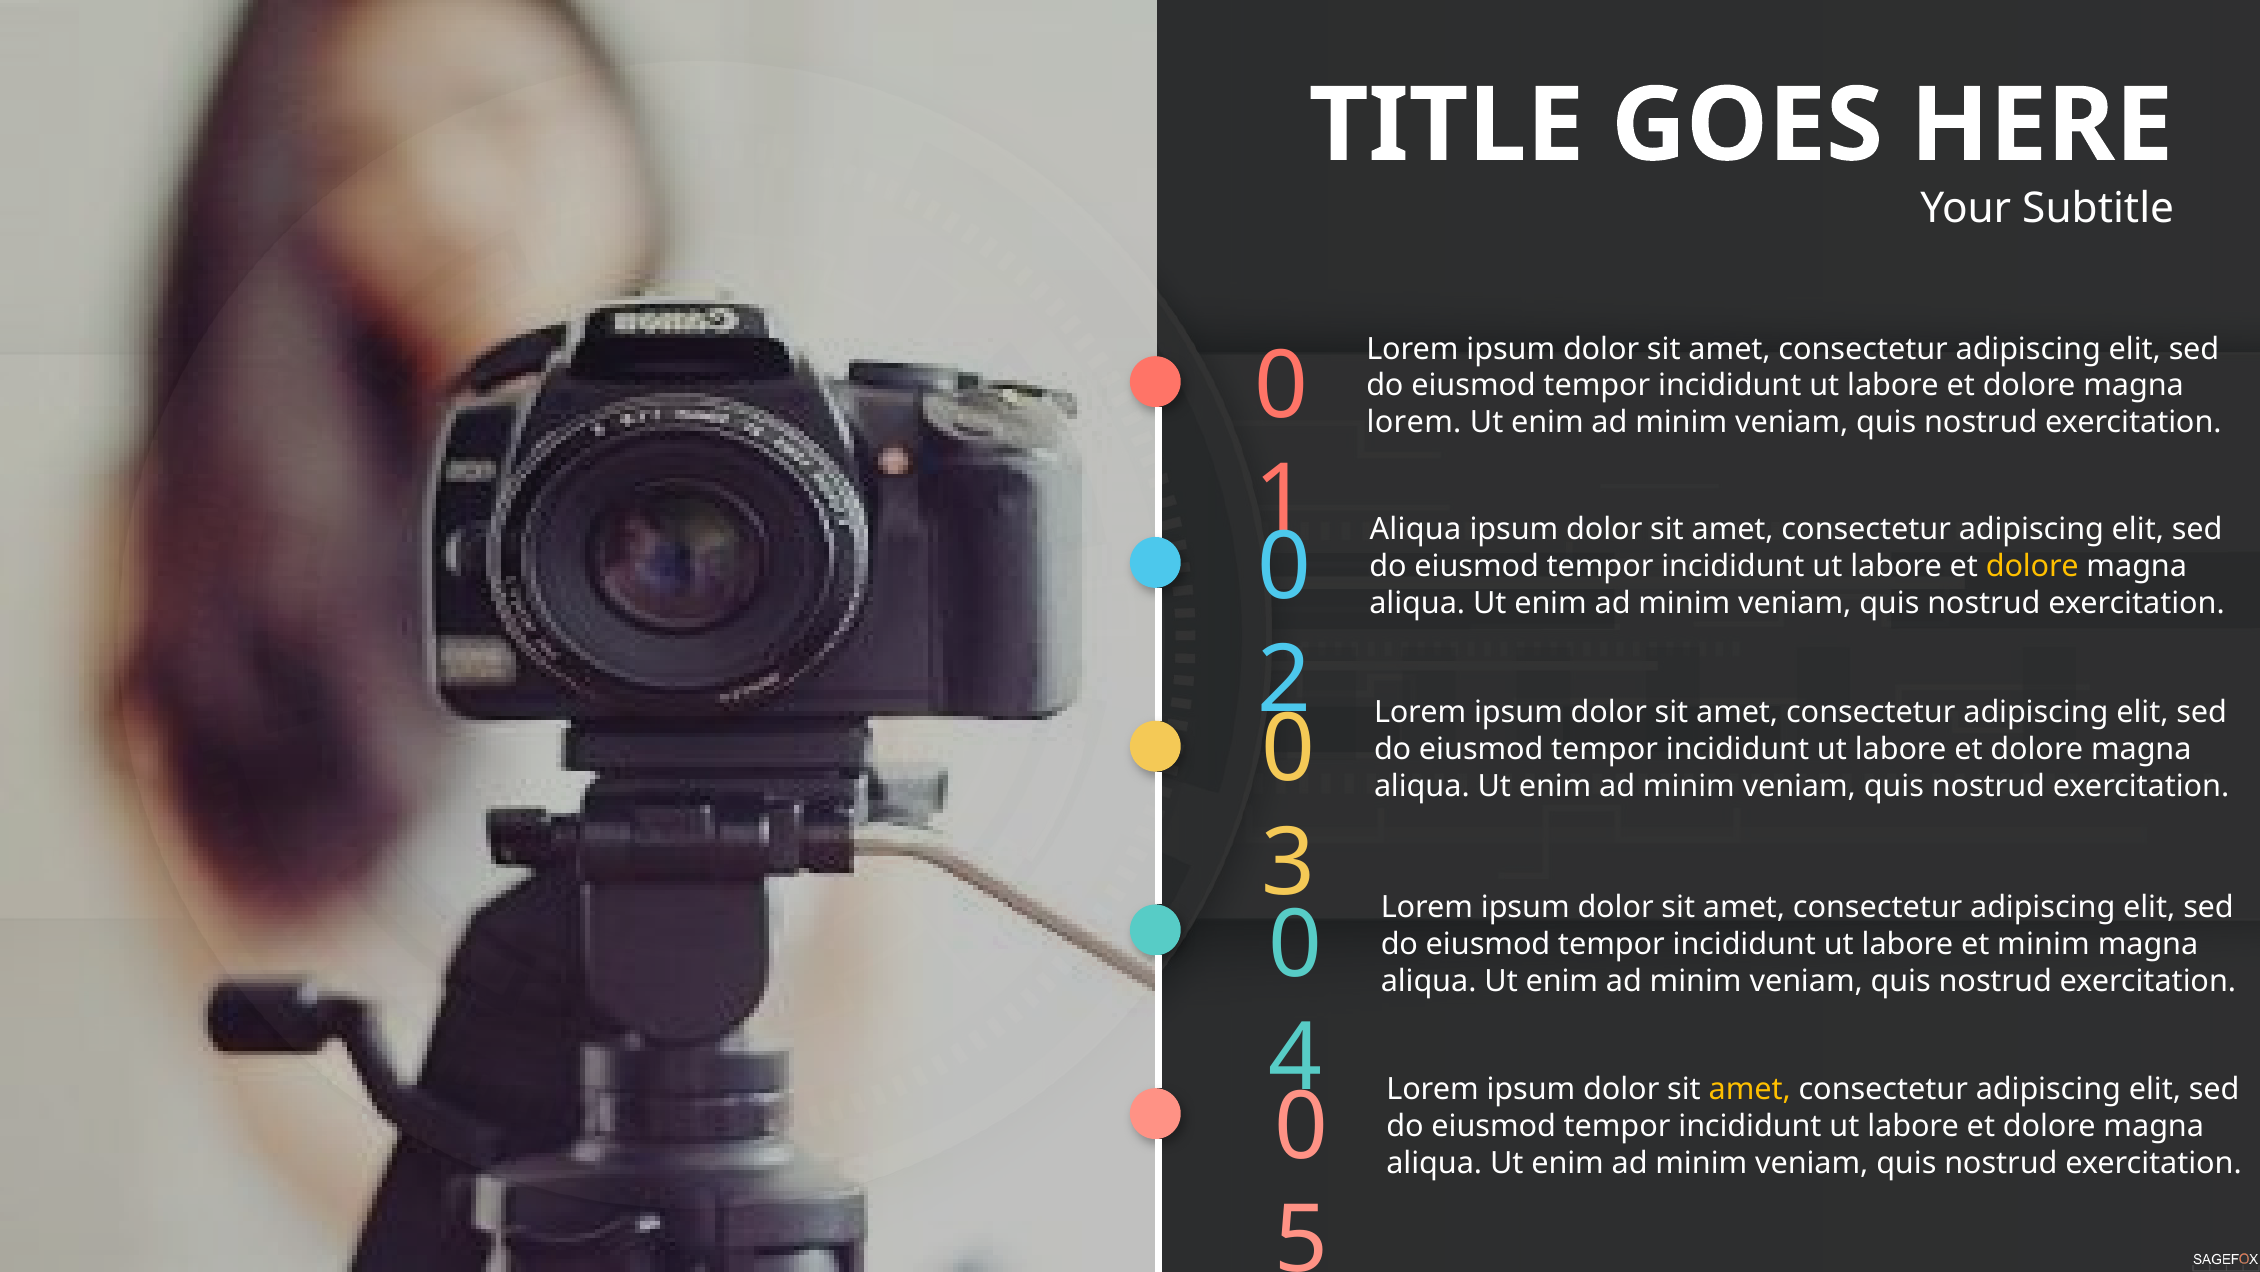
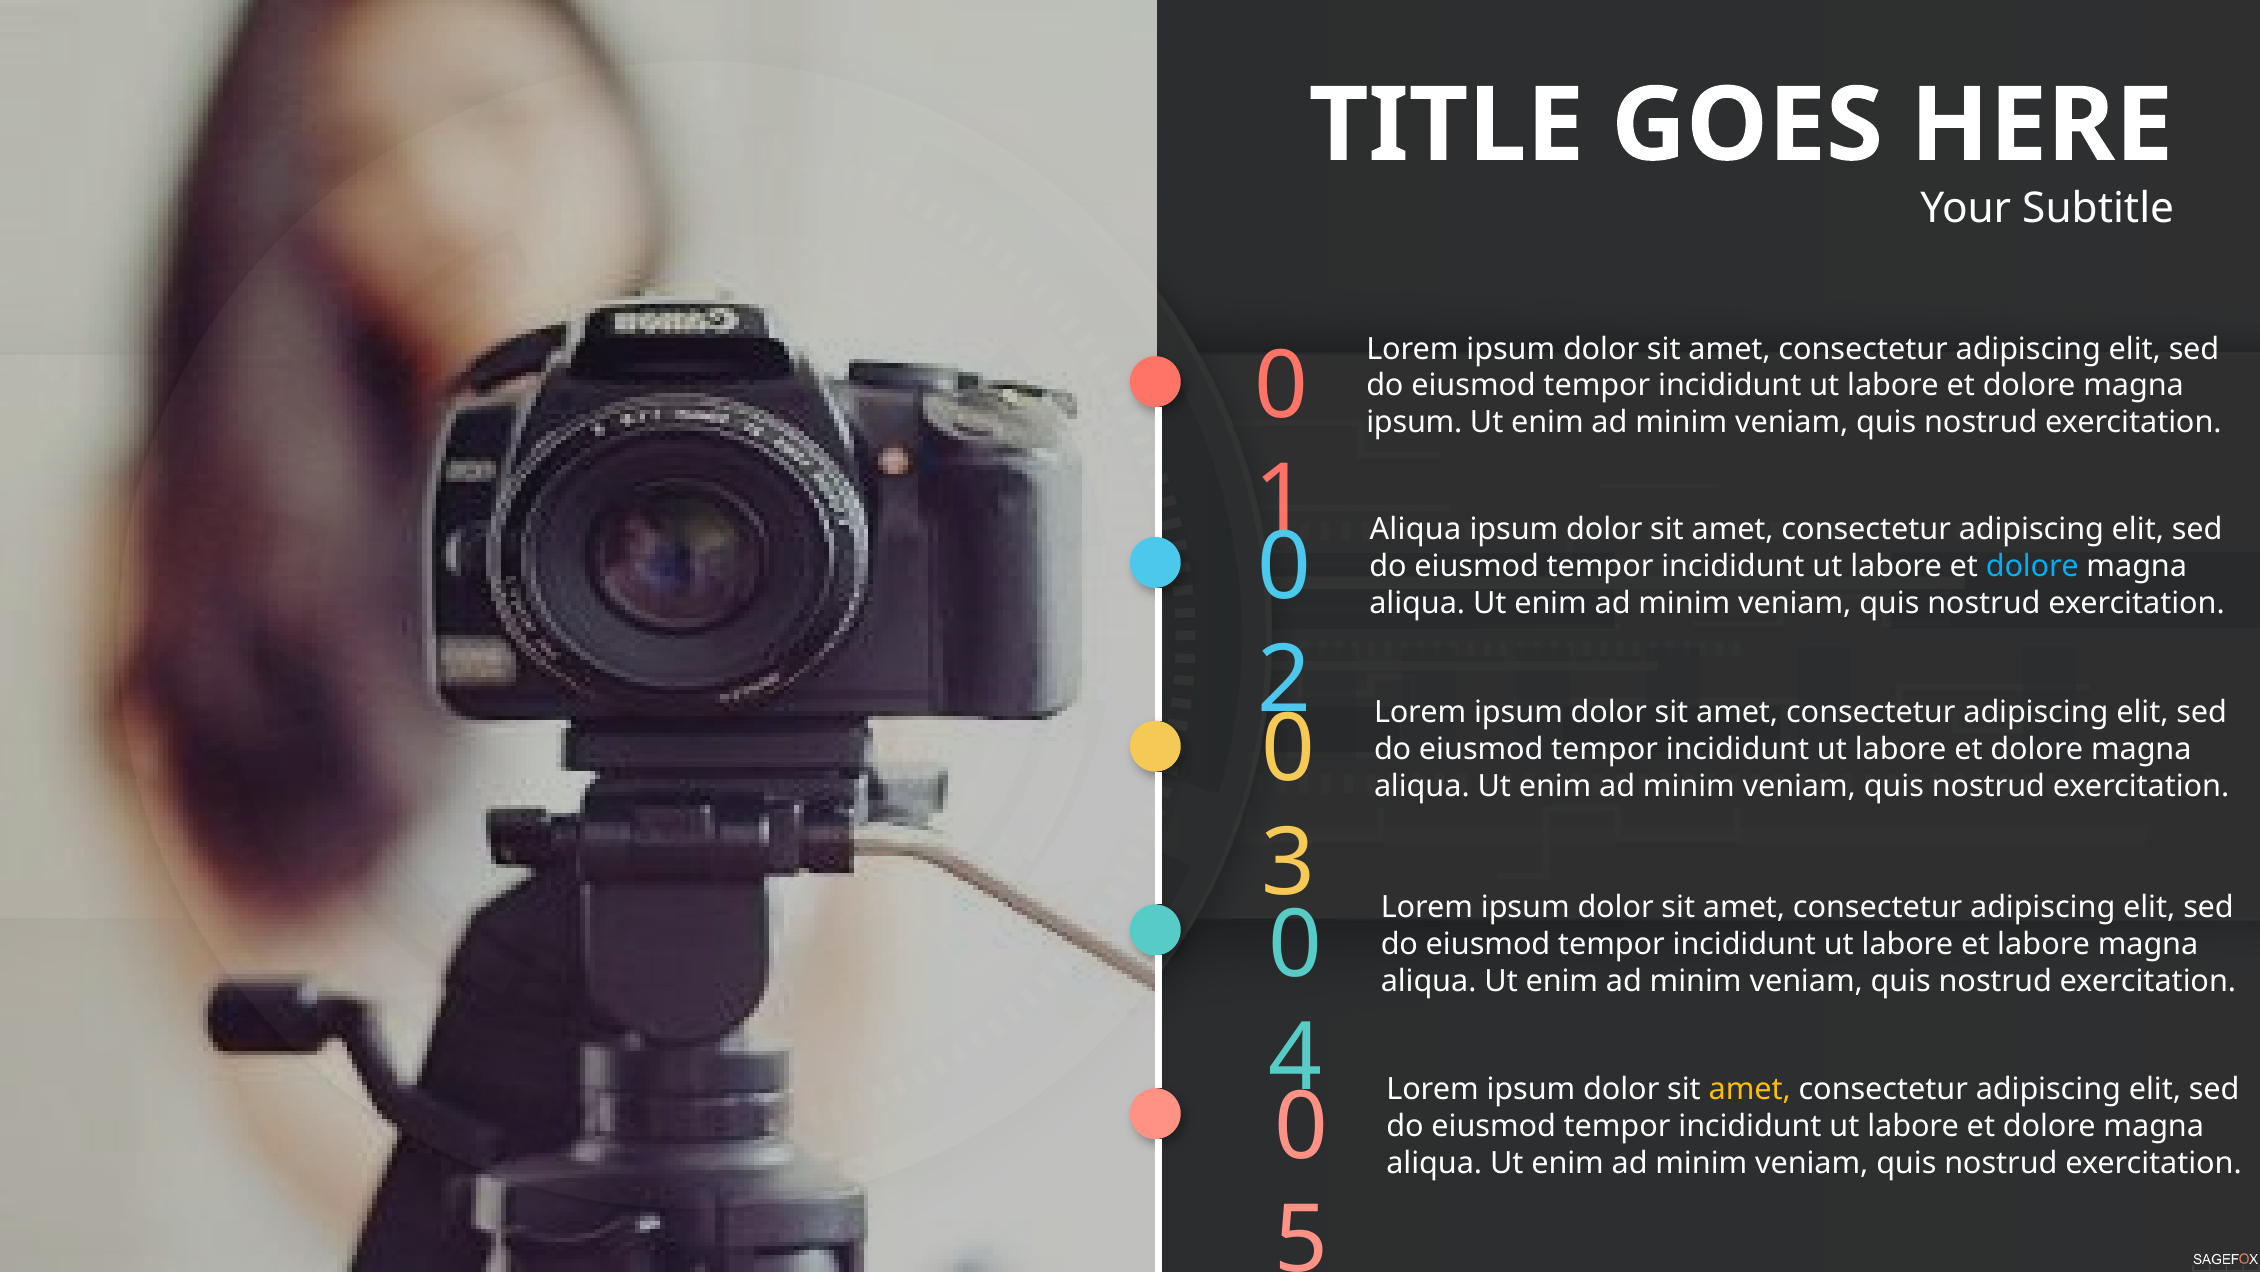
lorem at (1414, 422): lorem -> ipsum
dolore at (2032, 566) colour: yellow -> light blue
et minim: minim -> labore
